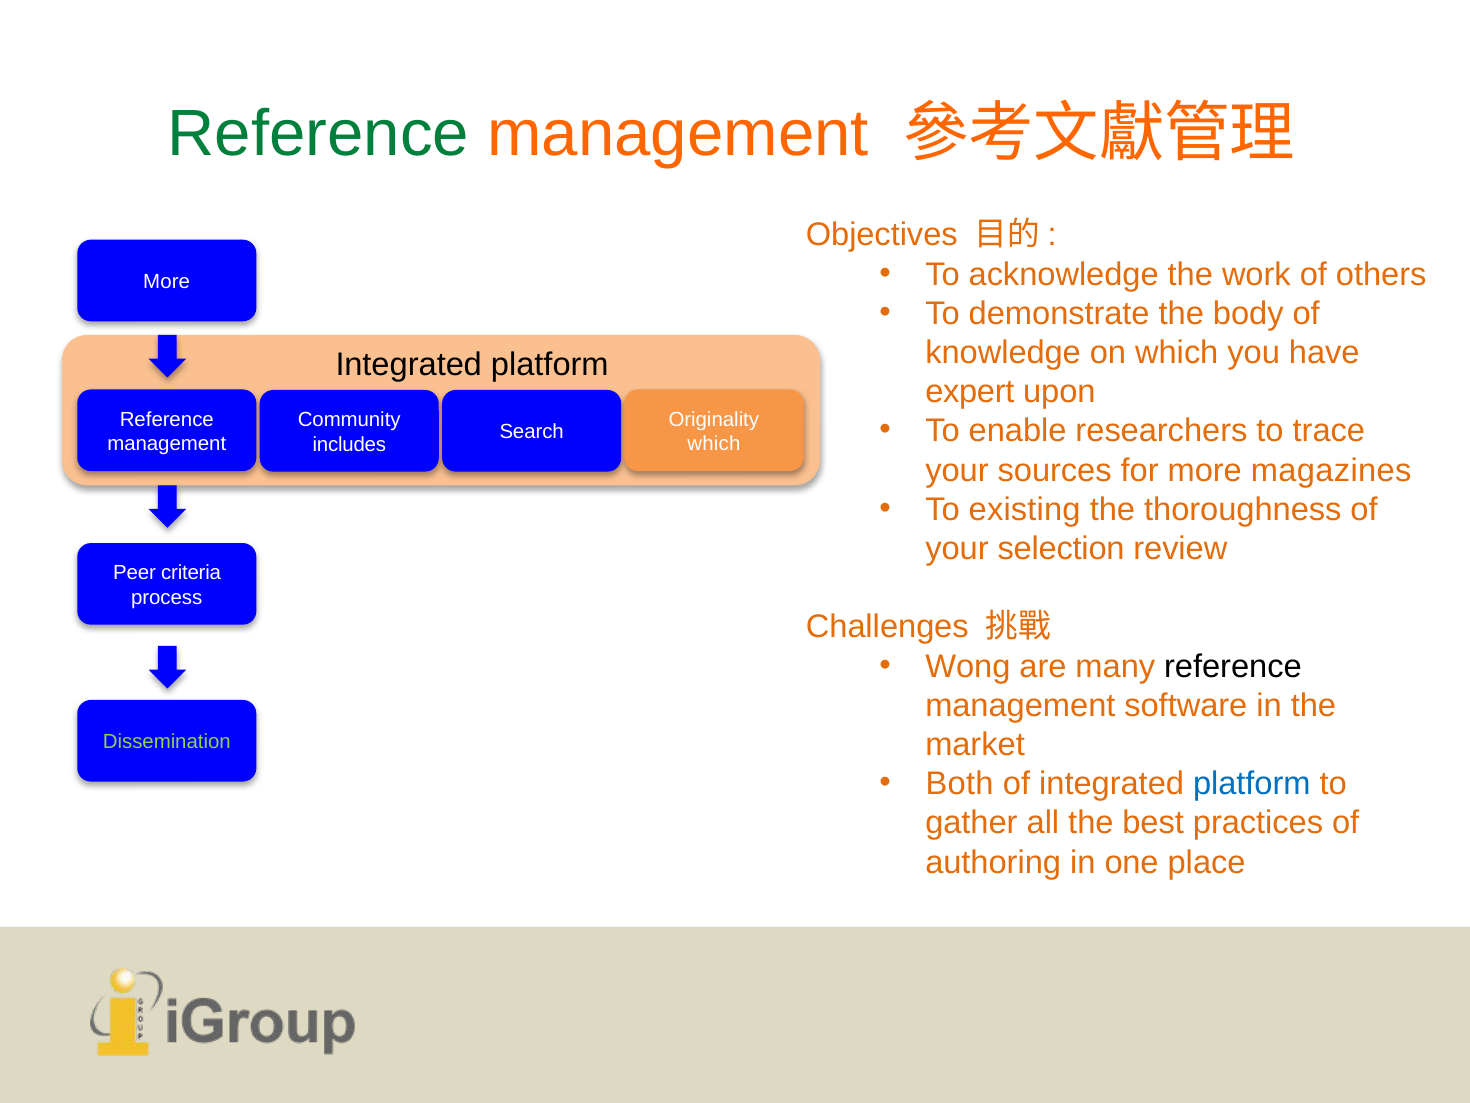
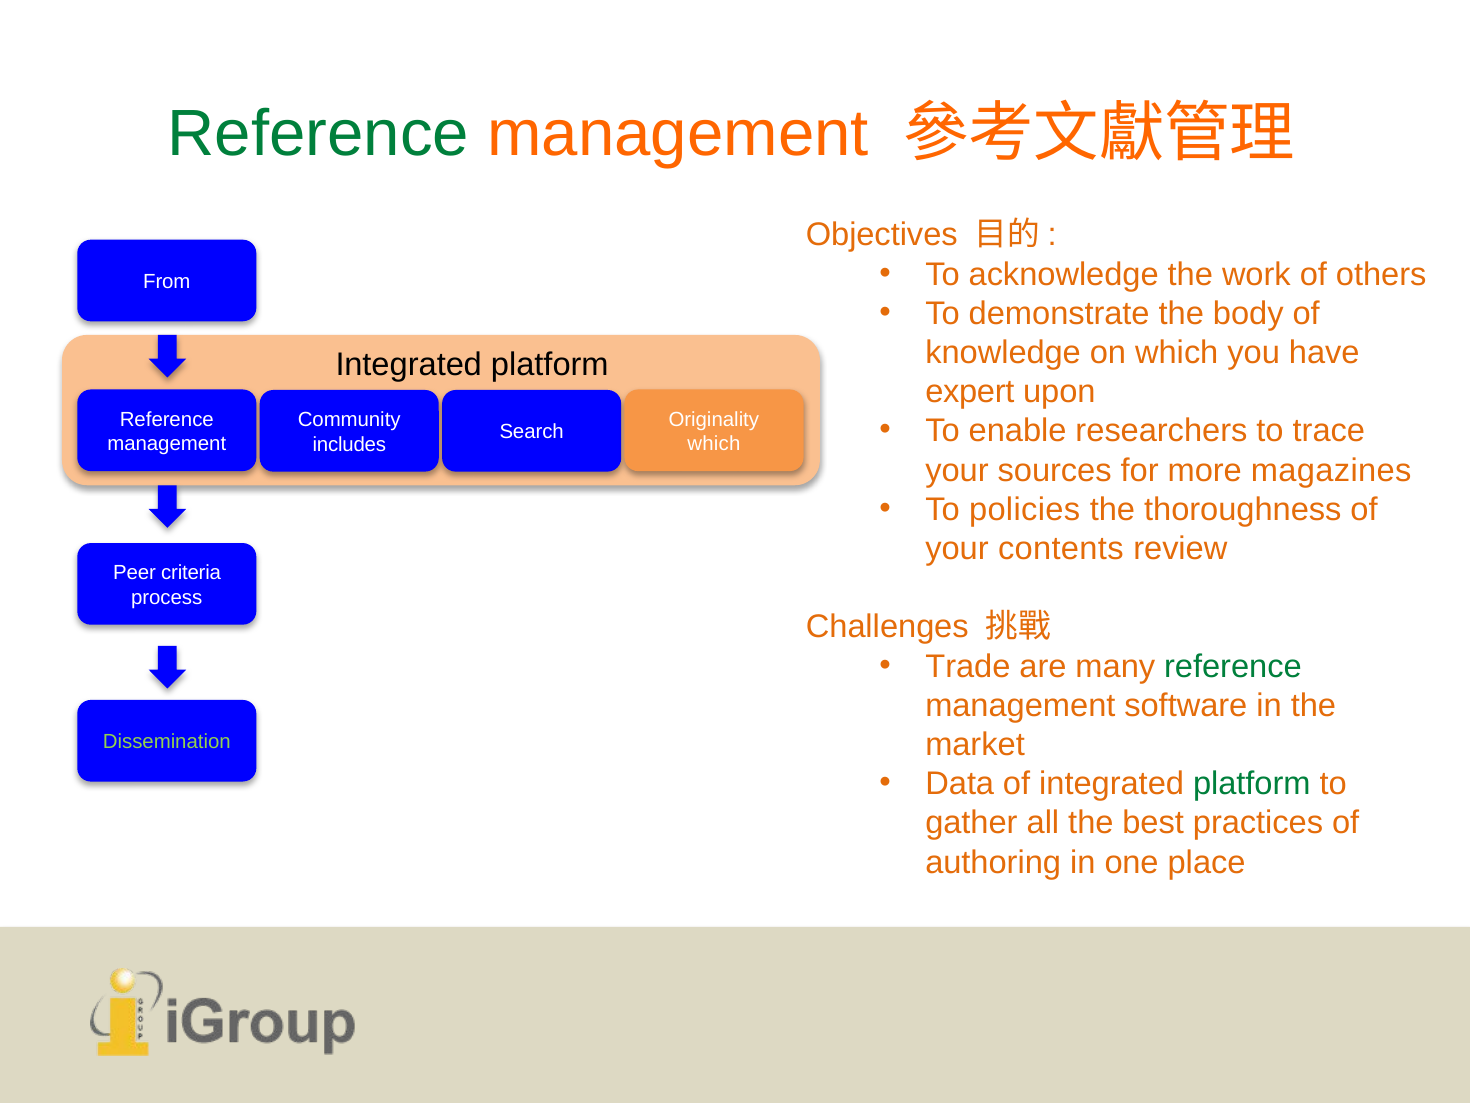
More at (167, 282): More -> From
existing: existing -> policies
selection: selection -> contents
Wong: Wong -> Trade
reference at (1233, 666) colour: black -> green
Both: Both -> Data
platform at (1252, 784) colour: blue -> green
